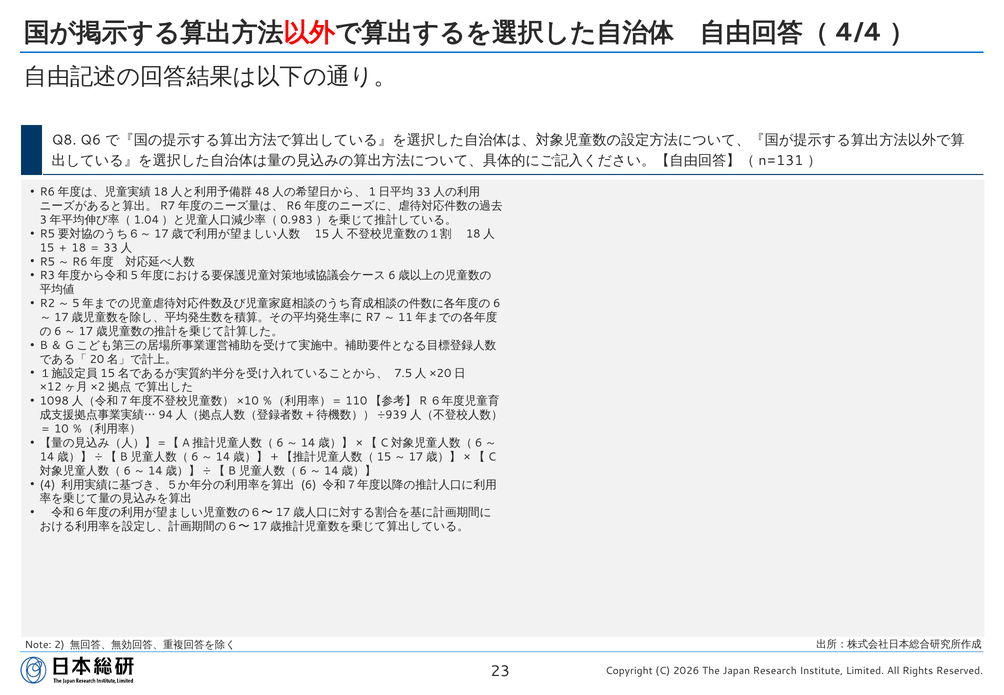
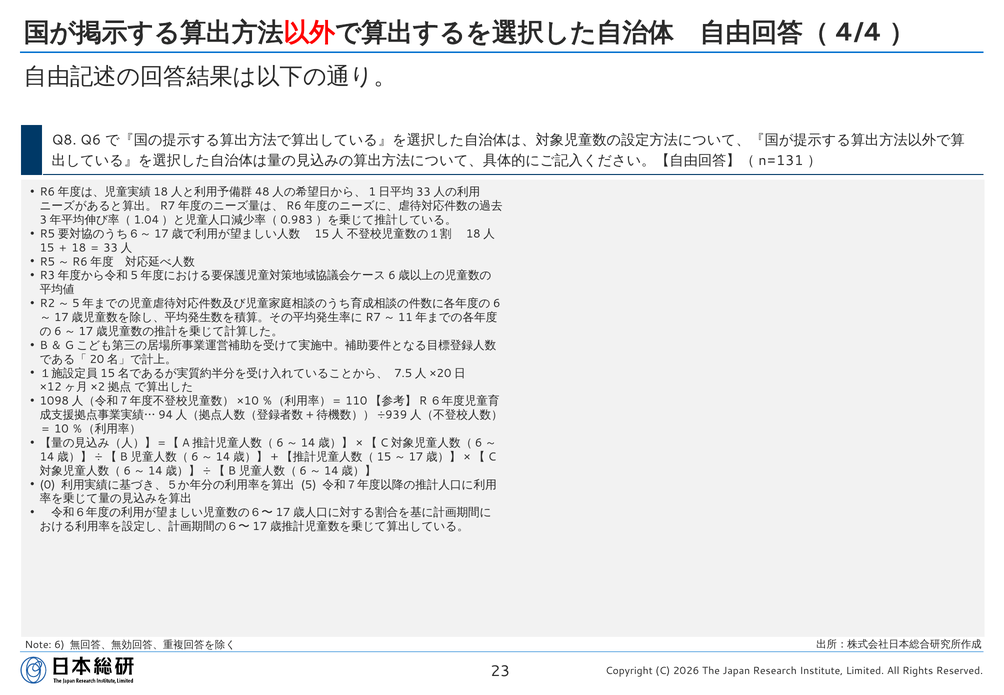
4: 4 -> 0
6: 6 -> 5
2: 2 -> 6
